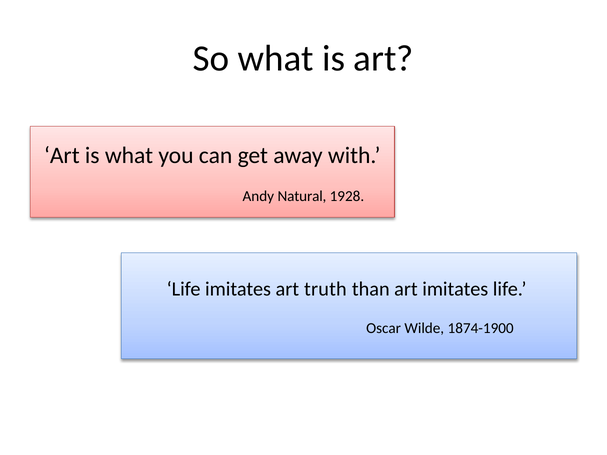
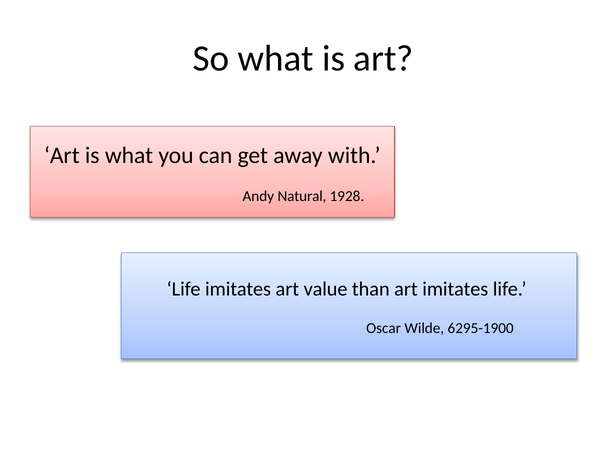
truth: truth -> value
1874-1900: 1874-1900 -> 6295-1900
